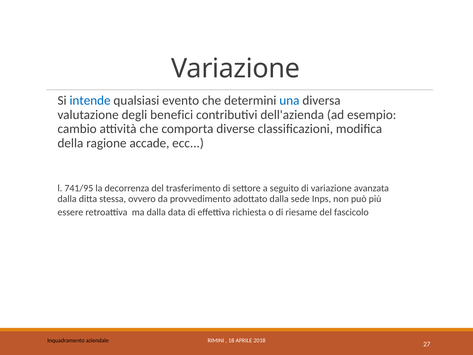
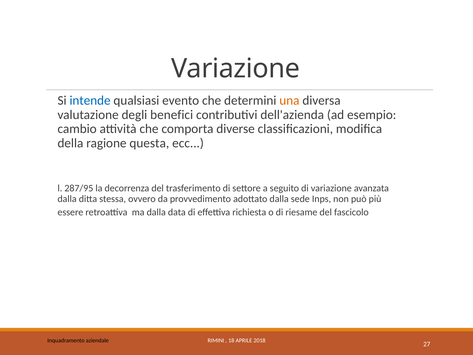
una colour: blue -> orange
accade: accade -> questa
741/95: 741/95 -> 287/95
